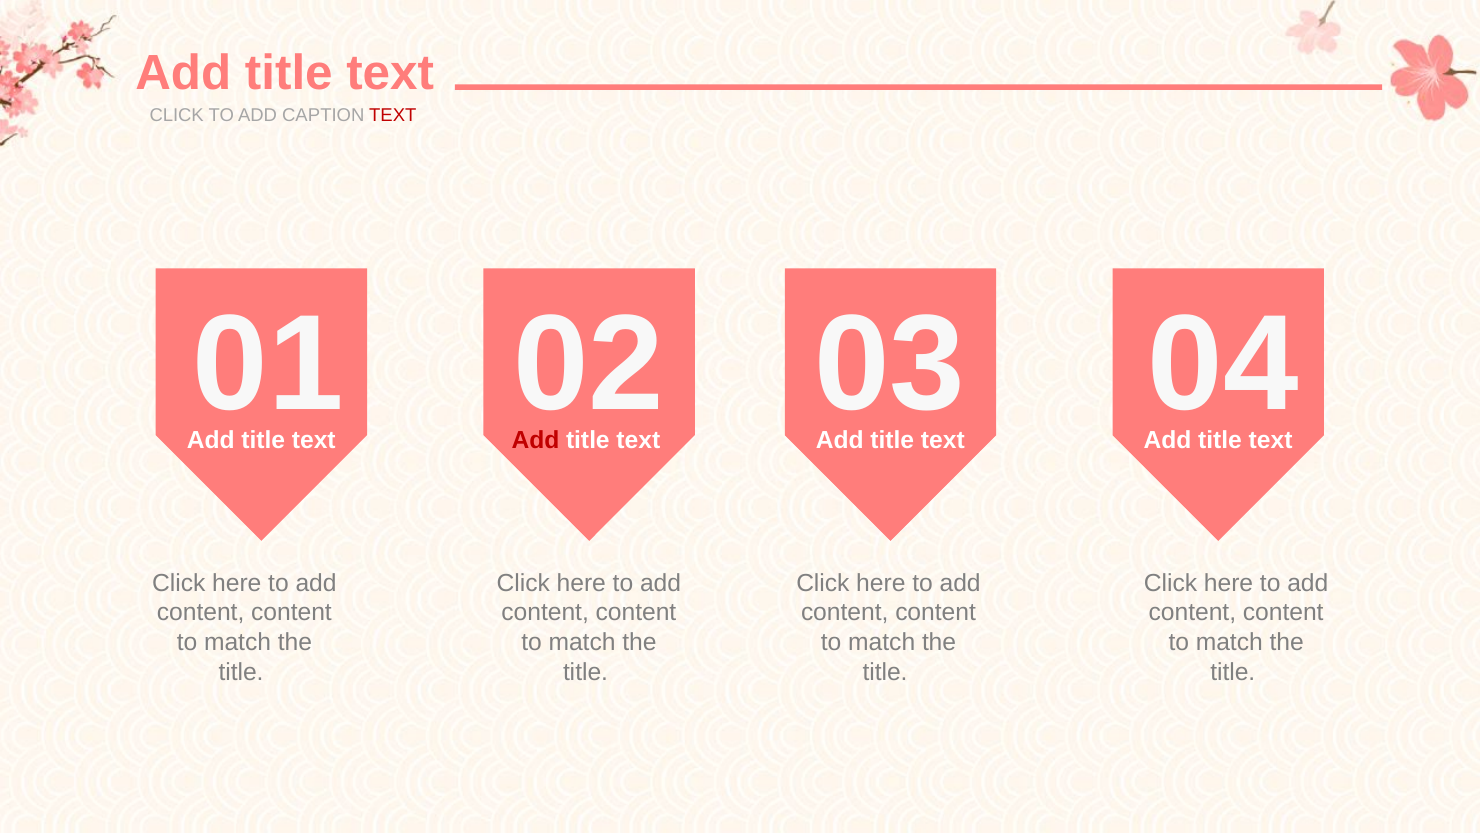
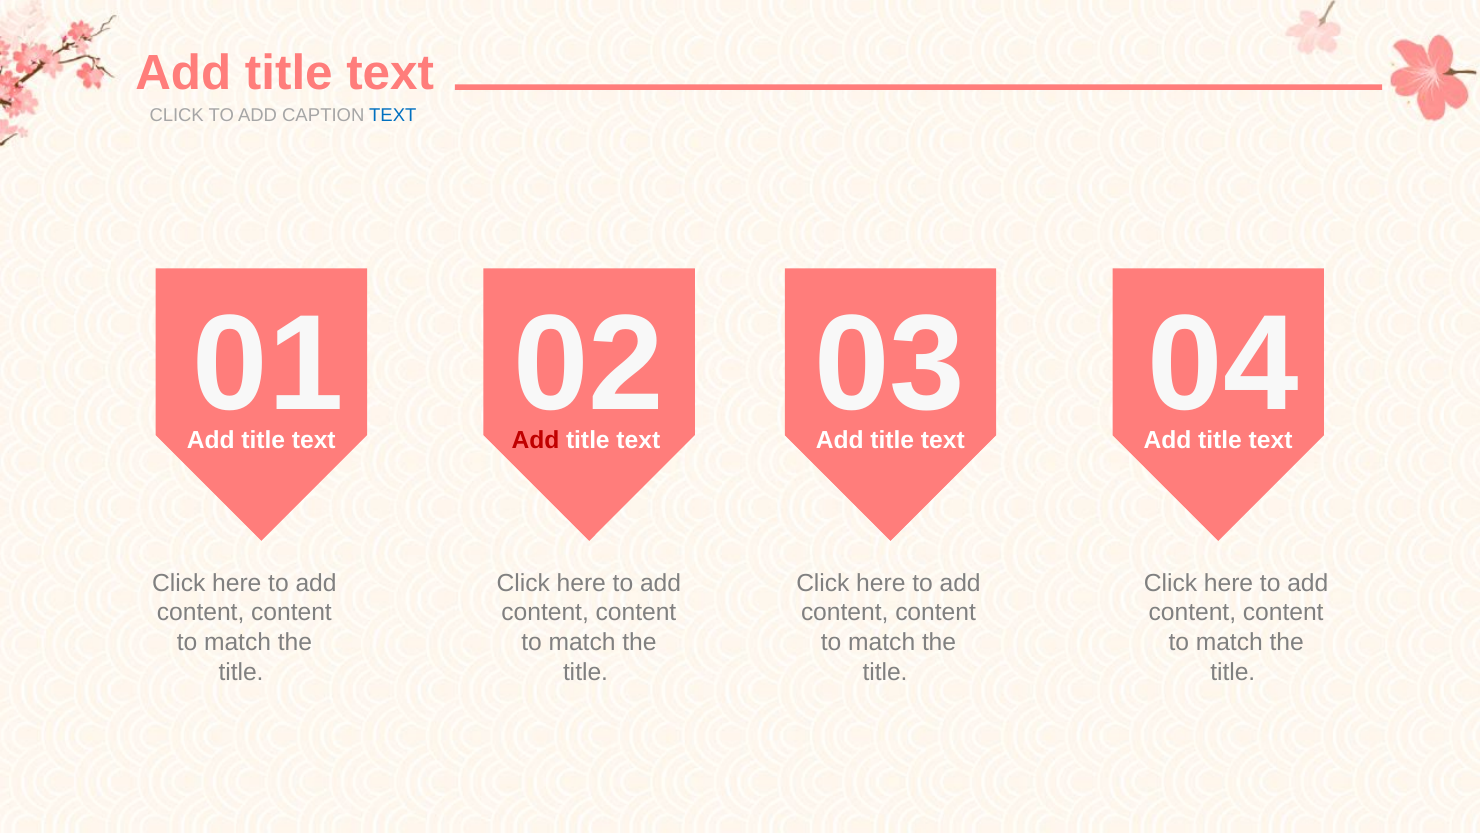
TEXT at (393, 116) colour: red -> blue
